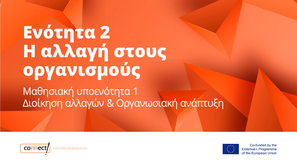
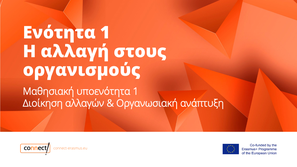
Ενότητα 2: 2 -> 1
